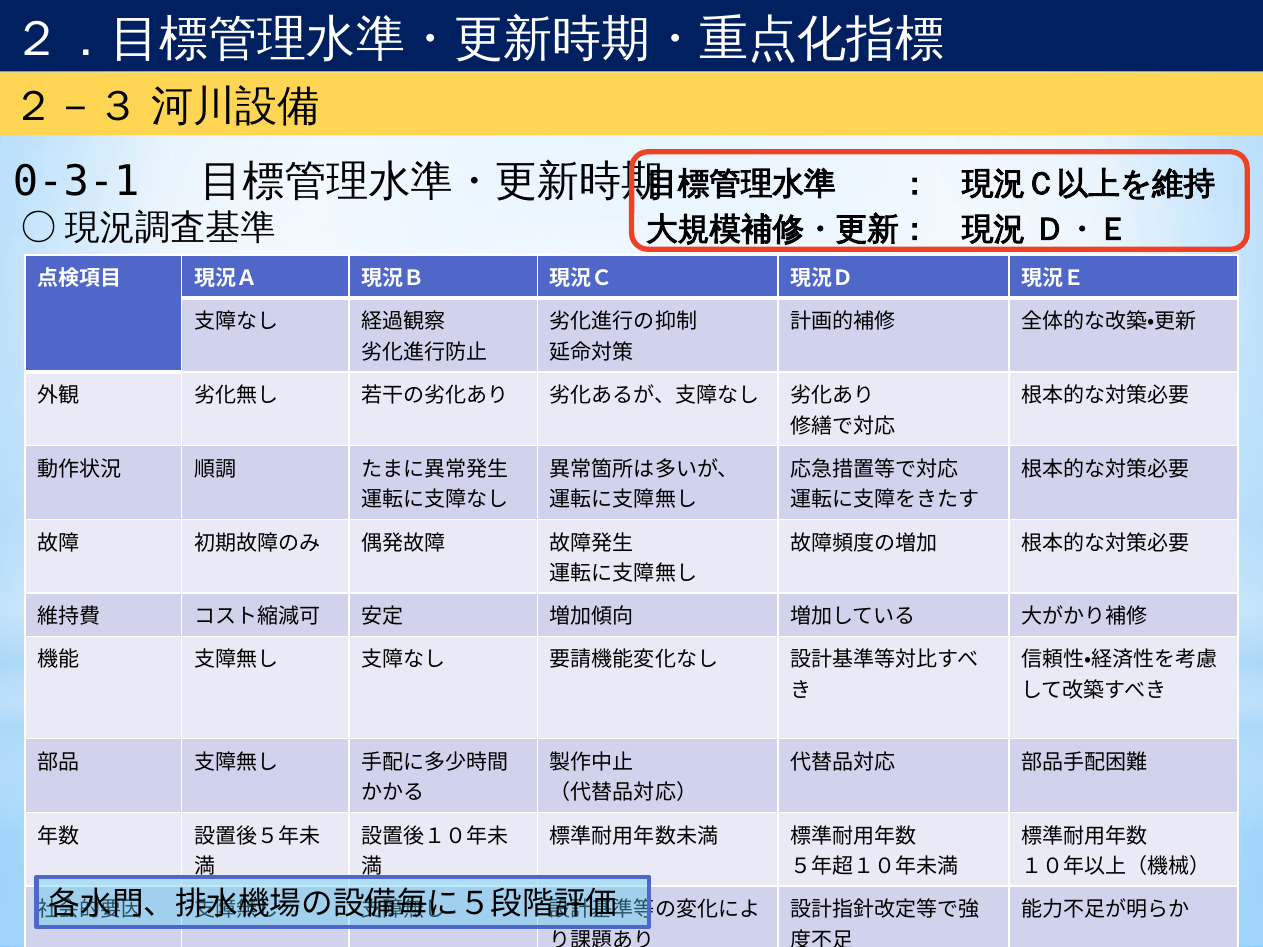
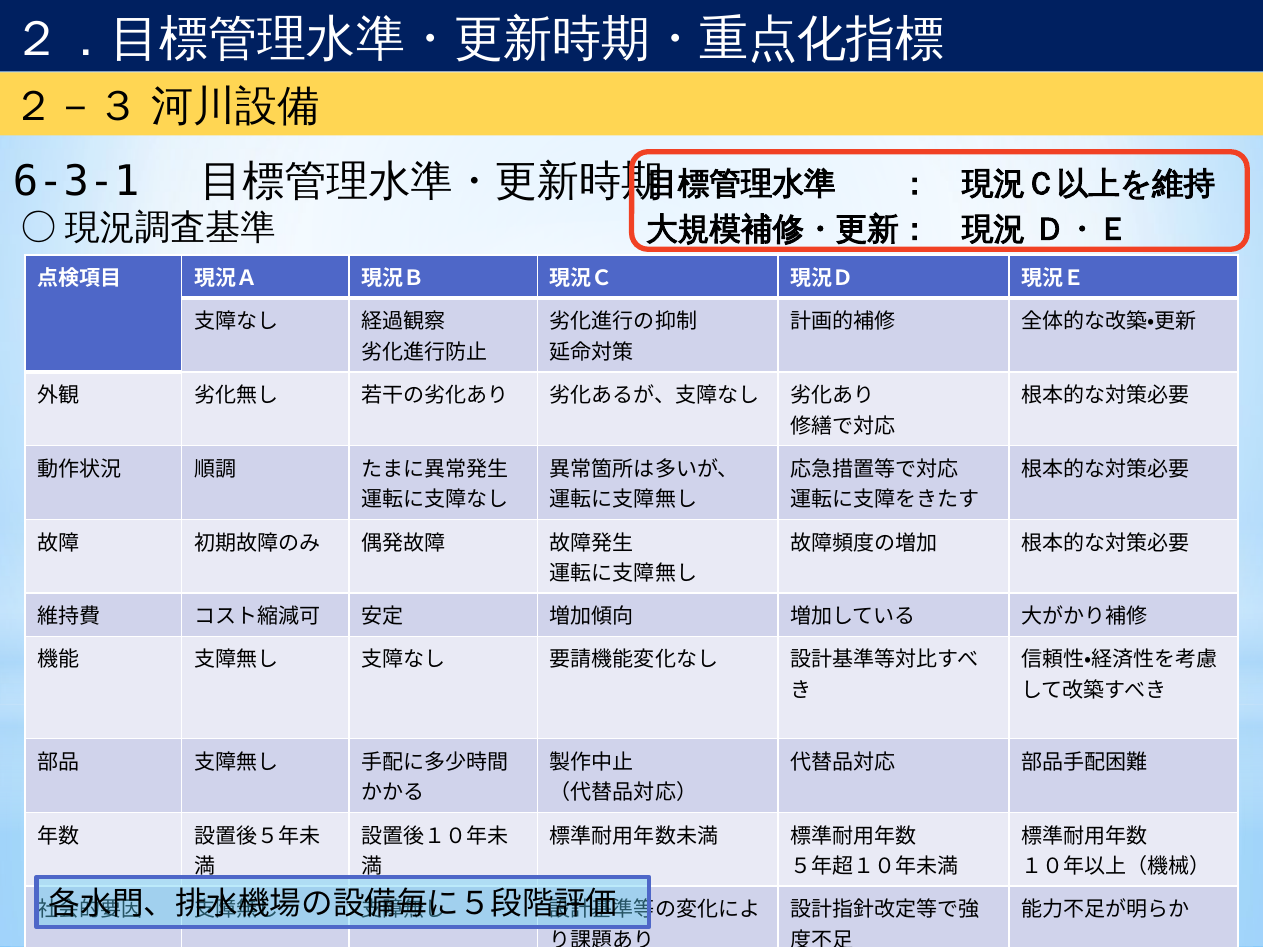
0-3-1: 0-3-1 -> 6-3-1
